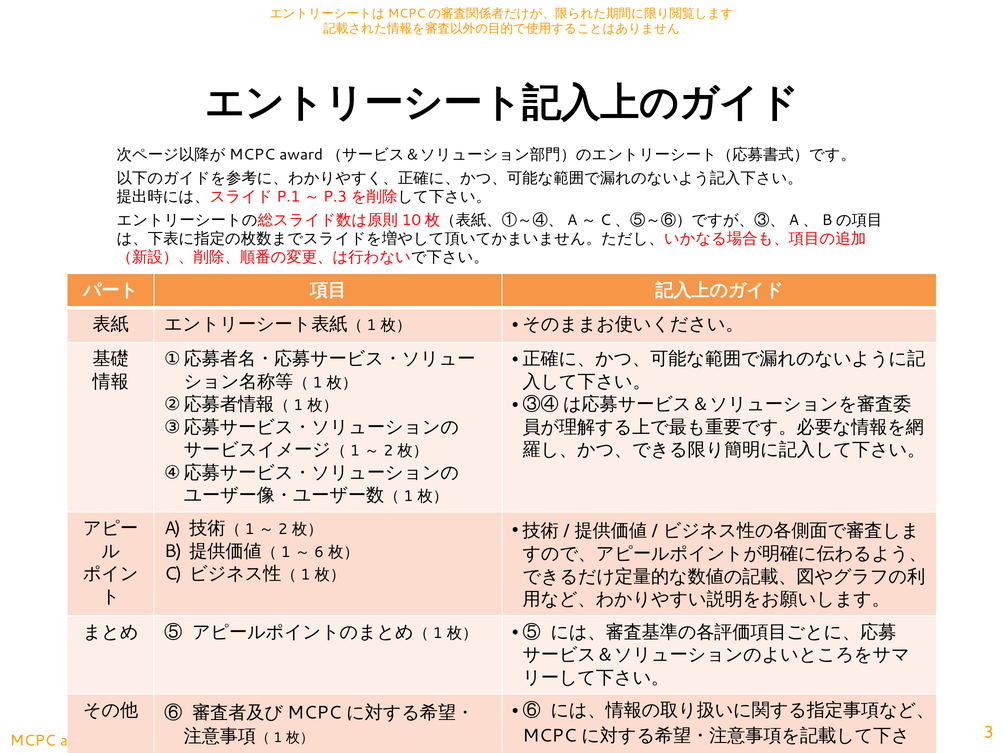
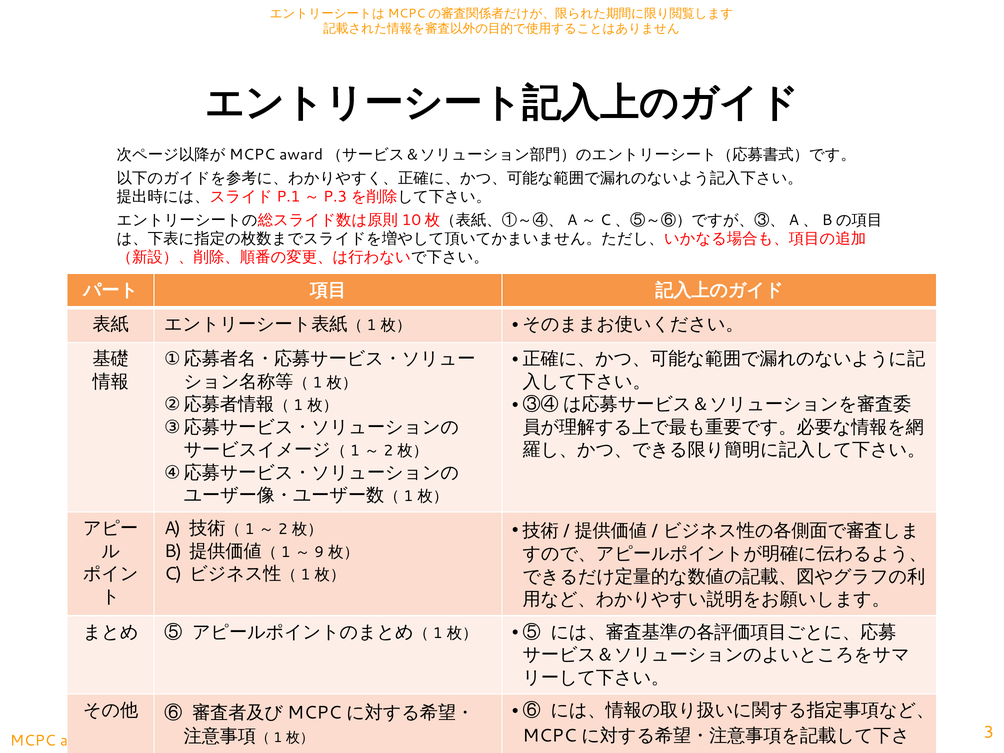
6: 6 -> 9
